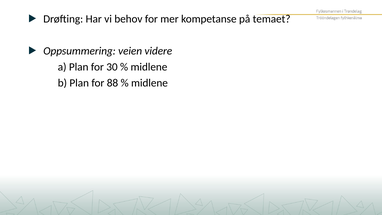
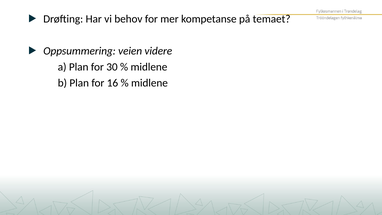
88: 88 -> 16
